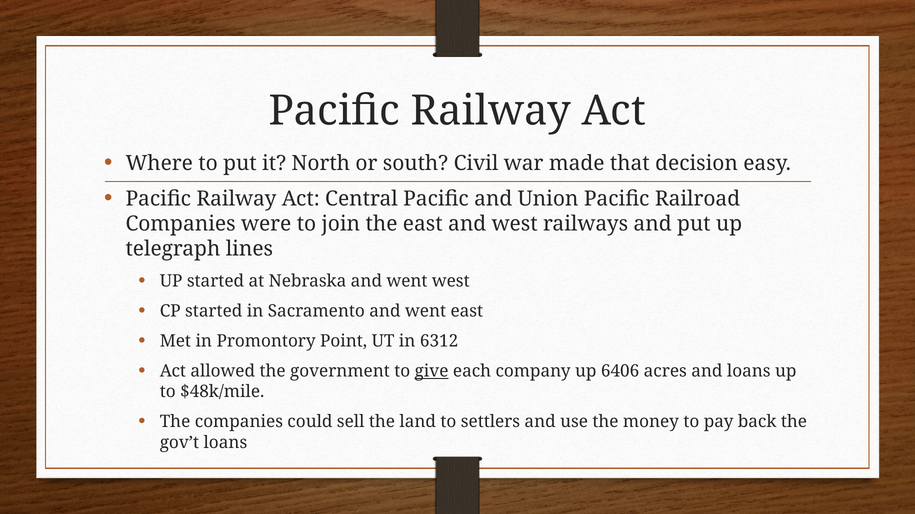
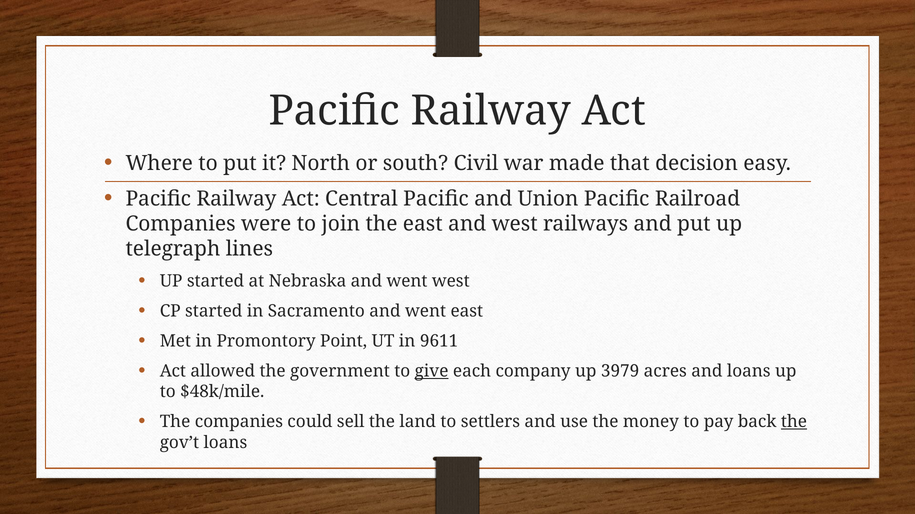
6312: 6312 -> 9611
6406: 6406 -> 3979
the at (794, 422) underline: none -> present
